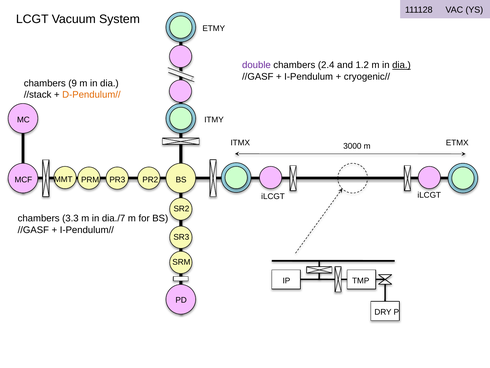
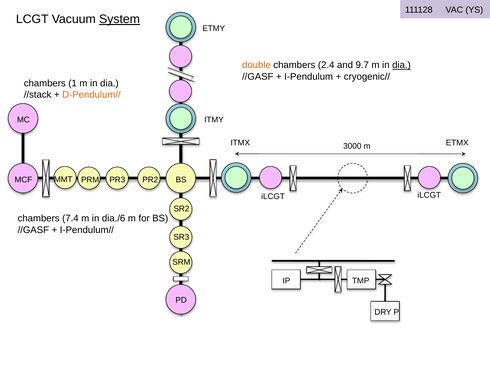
System underline: none -> present
double colour: purple -> orange
1.2: 1.2 -> 9.7
9: 9 -> 1
3.3: 3.3 -> 7.4
dia./7: dia./7 -> dia./6
